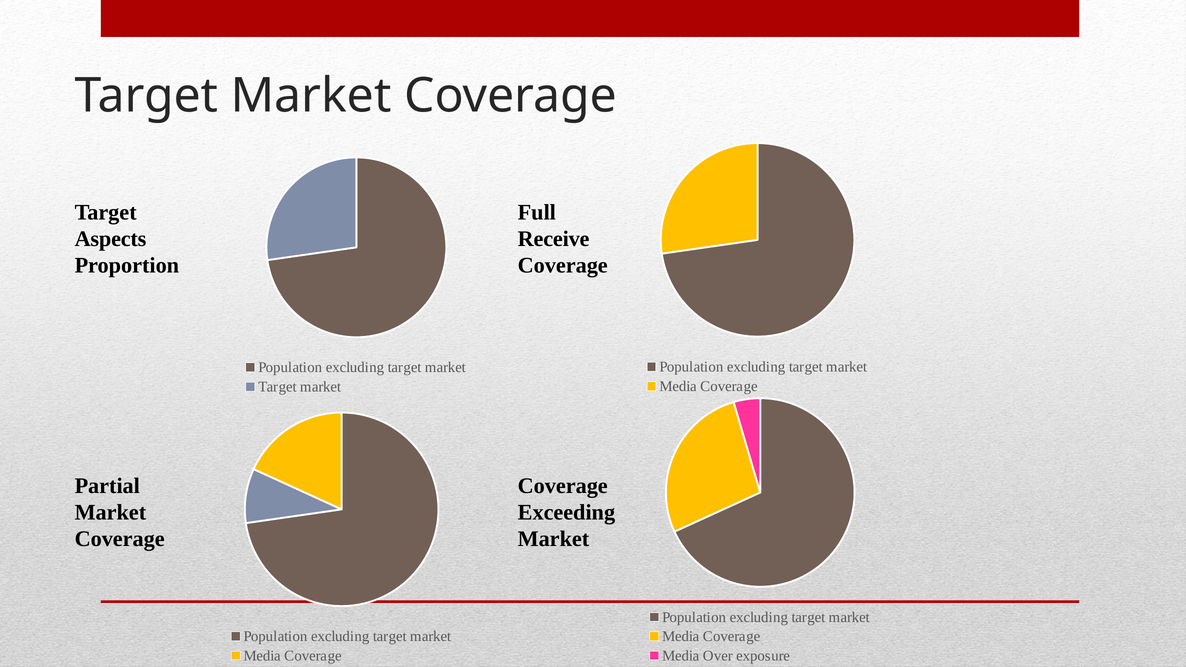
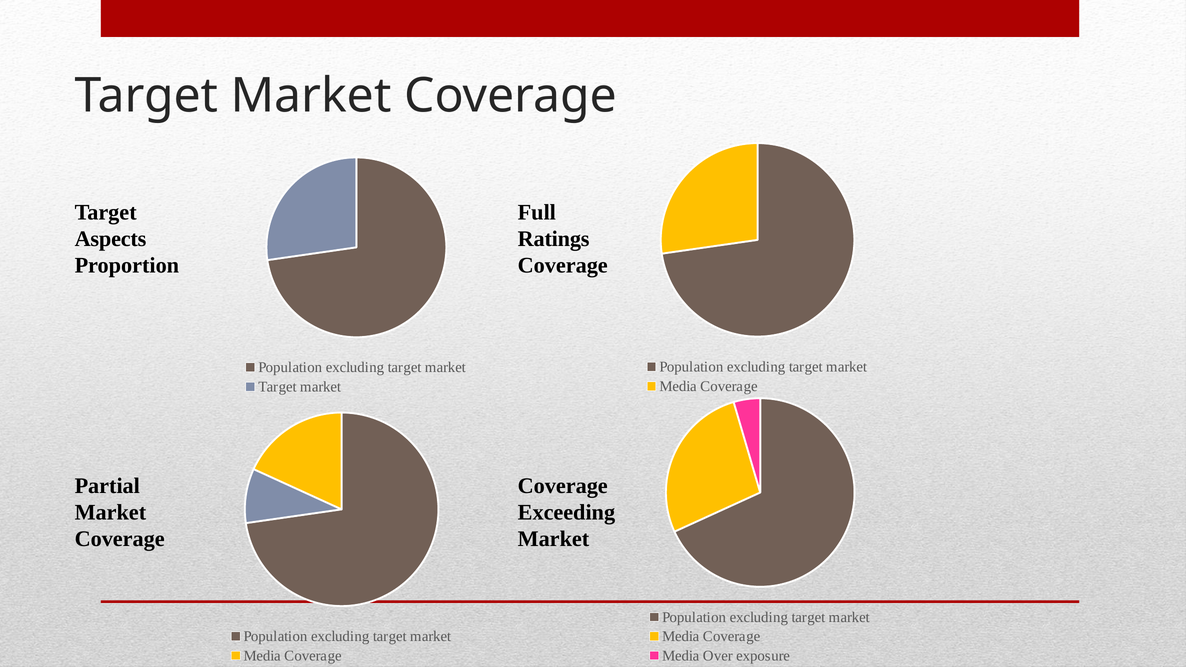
Receive: Receive -> Ratings
